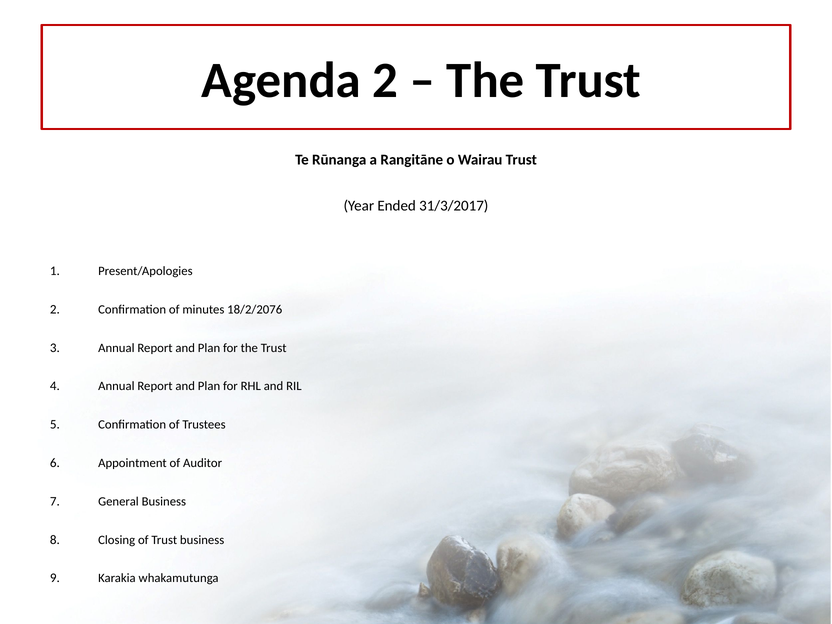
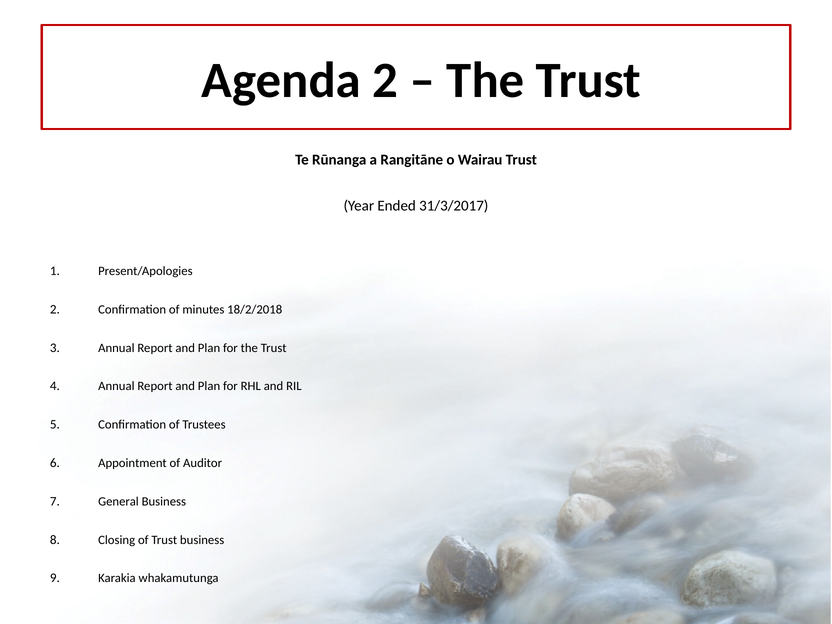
18/2/2076: 18/2/2076 -> 18/2/2018
